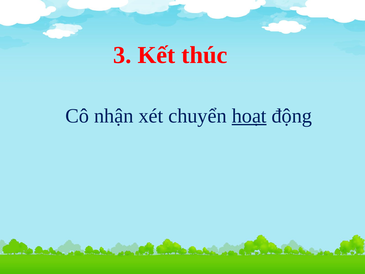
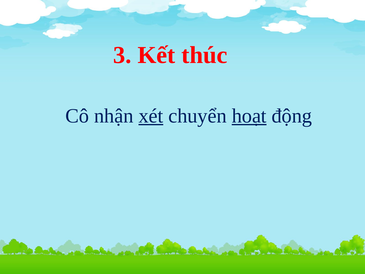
xét underline: none -> present
